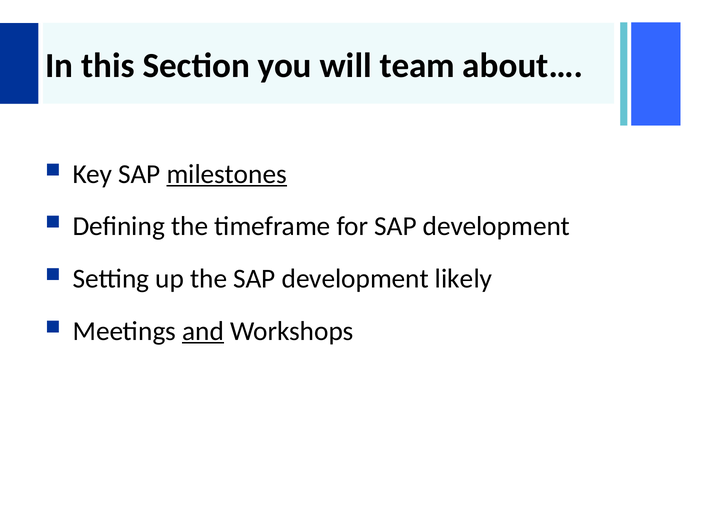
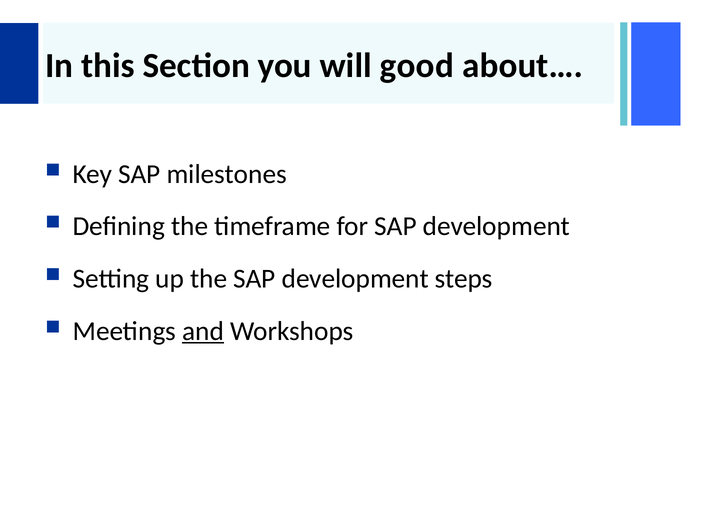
team: team -> good
milestones underline: present -> none
likely: likely -> steps
